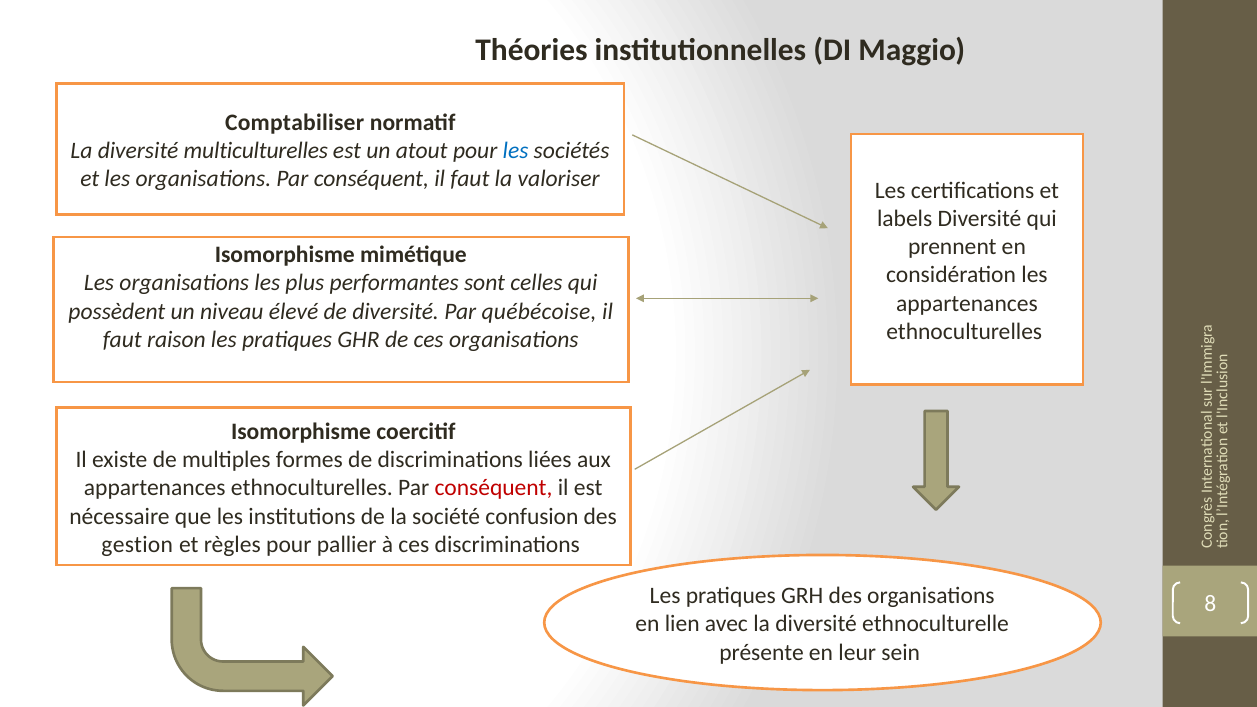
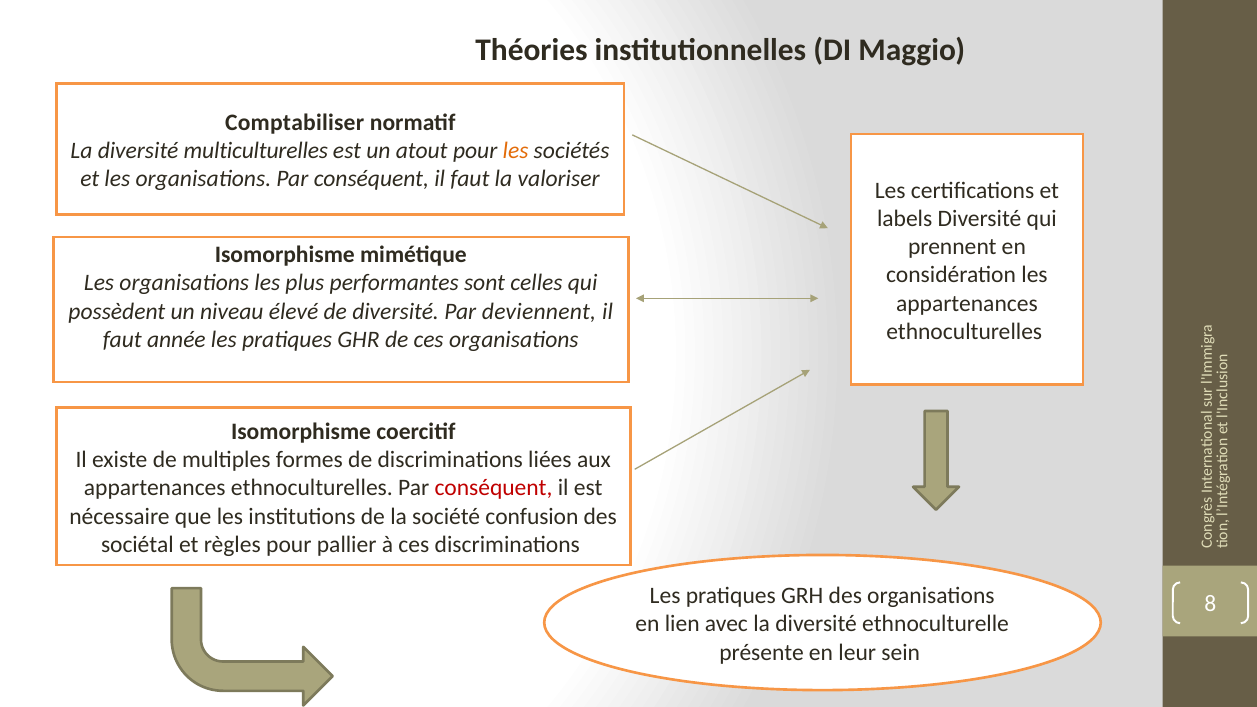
les at (516, 151) colour: blue -> orange
québécoise: québécoise -> deviennent
raison: raison -> année
gestion: gestion -> sociétal
